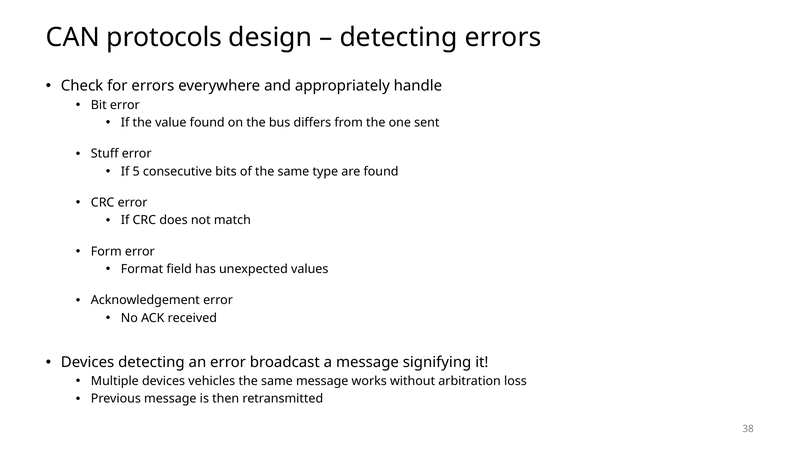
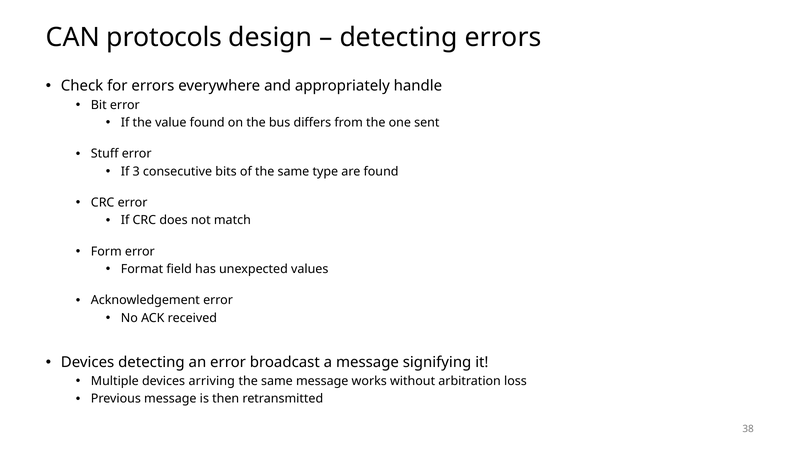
5: 5 -> 3
vehicles: vehicles -> arriving
